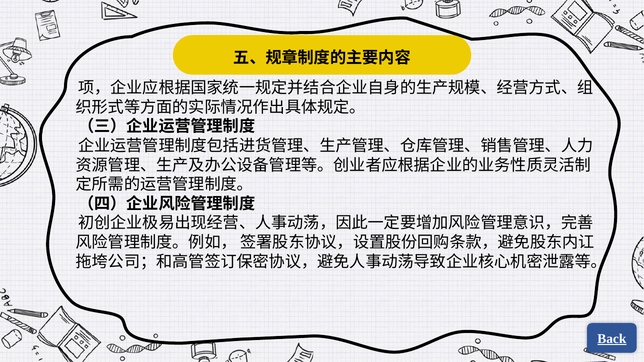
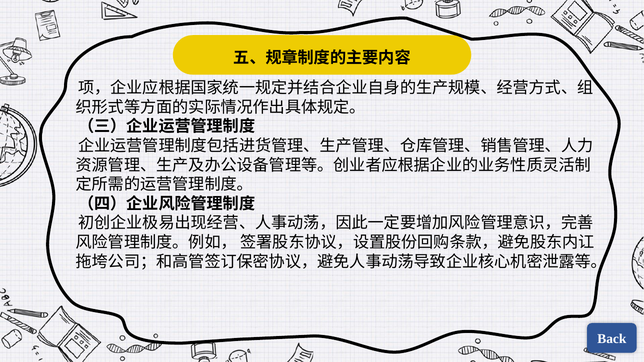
Back underline: present -> none
